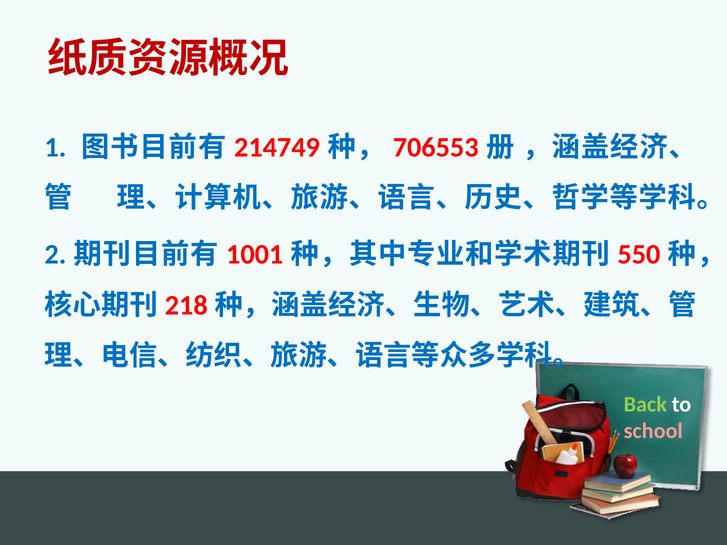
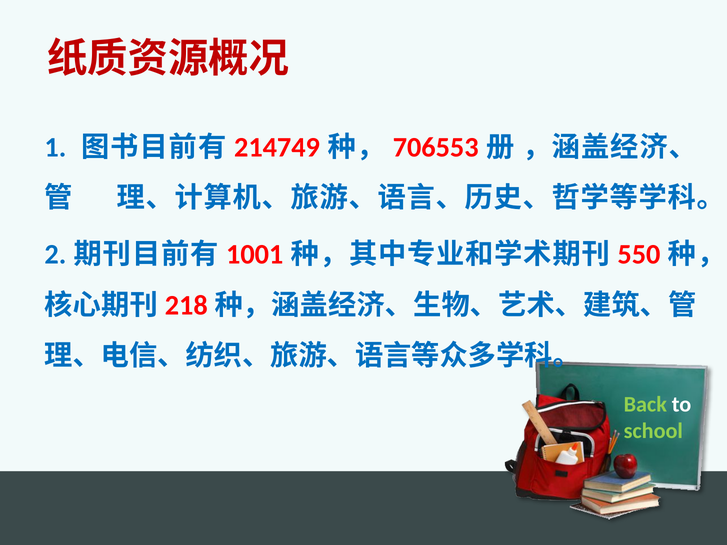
school colour: pink -> light green
